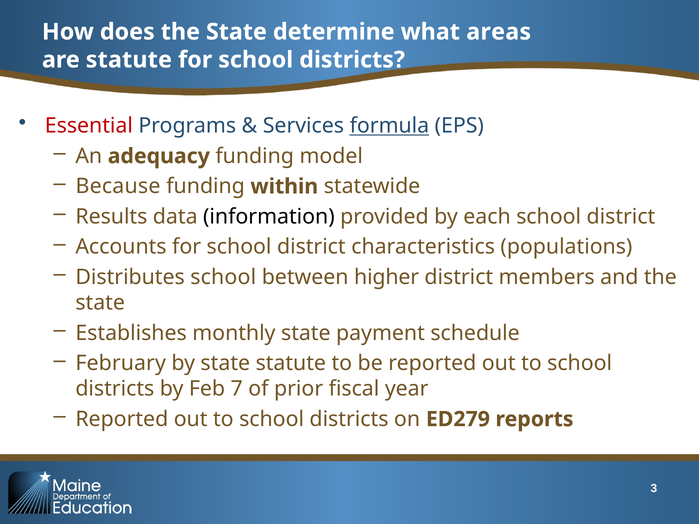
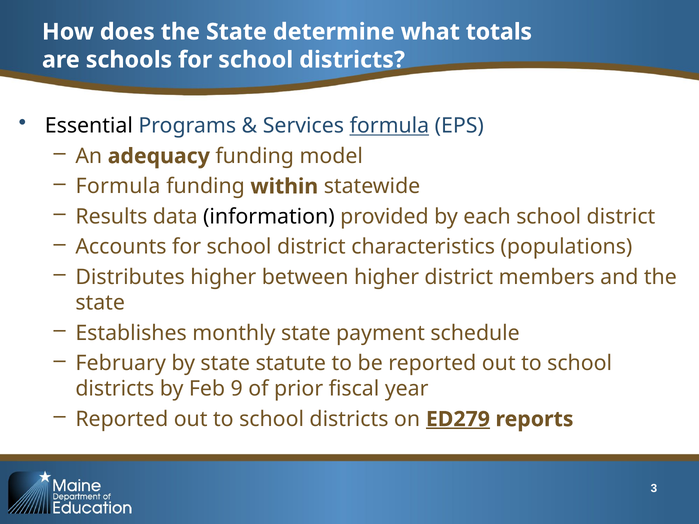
areas: areas -> totals
are statute: statute -> schools
Essential colour: red -> black
Because at (118, 187): Because -> Formula
Distributes school: school -> higher
7: 7 -> 9
ED279 underline: none -> present
